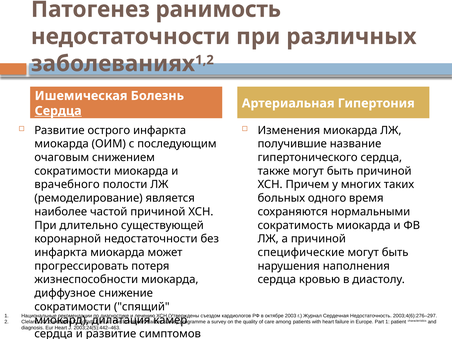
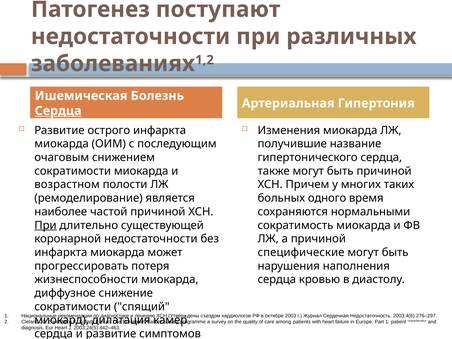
ранимость: ранимость -> поступают
врачебного: врачебного -> возрастном
При at (45, 225) underline: none -> present
